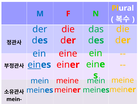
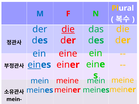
die at (68, 29) underline: none -> present
